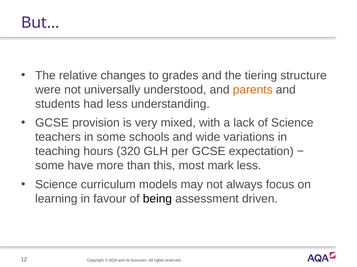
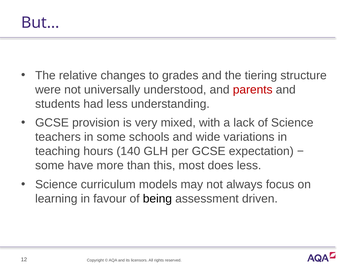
parents colour: orange -> red
320: 320 -> 140
mark: mark -> does
